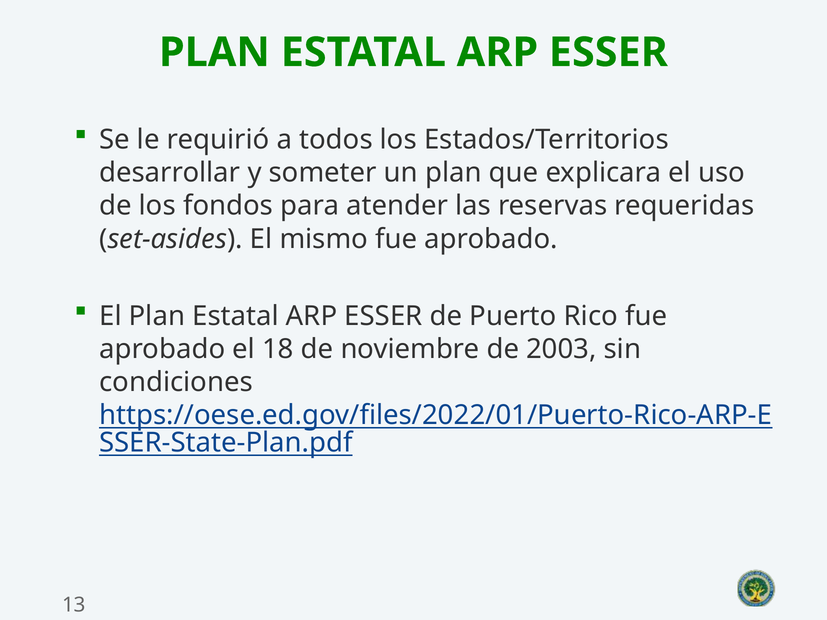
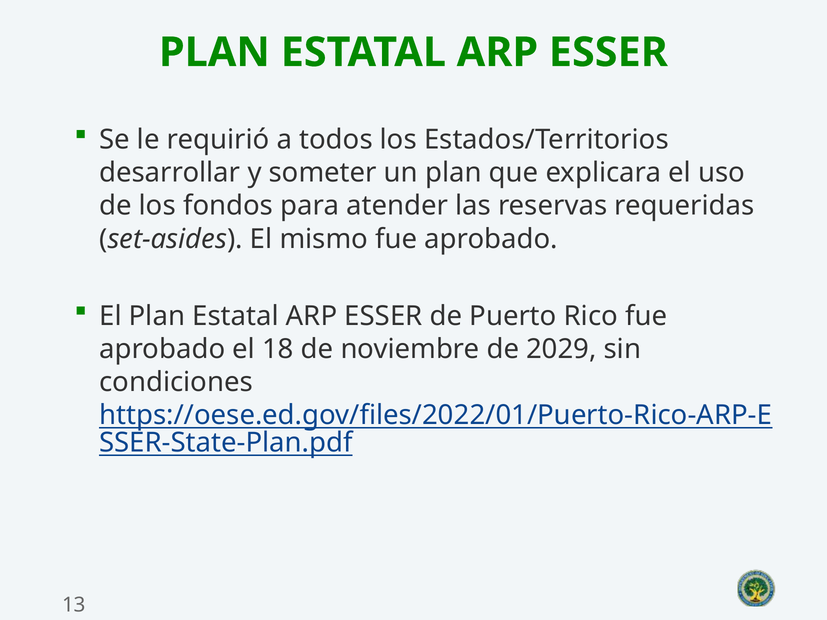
2003: 2003 -> 2029
